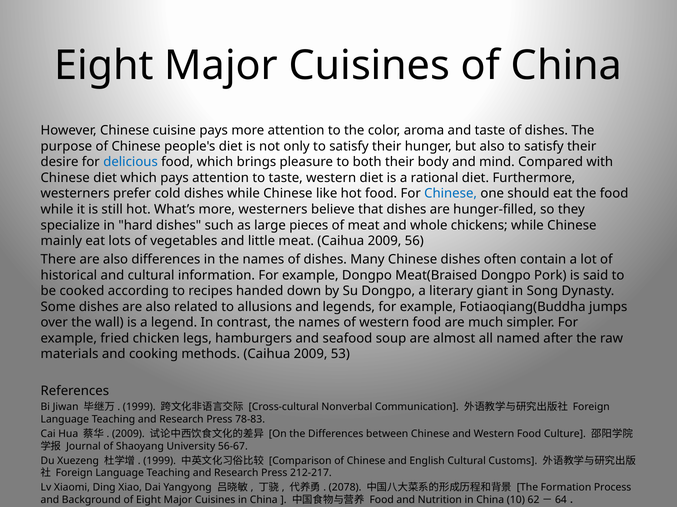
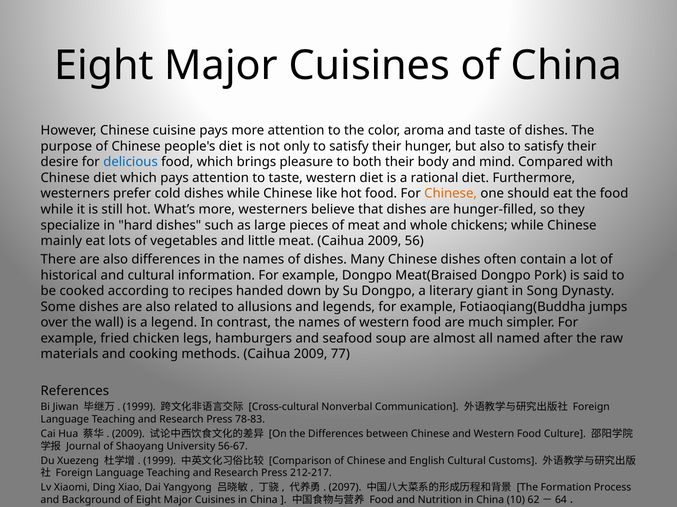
Chinese at (451, 194) colour: blue -> orange
53: 53 -> 77
2078: 2078 -> 2097
